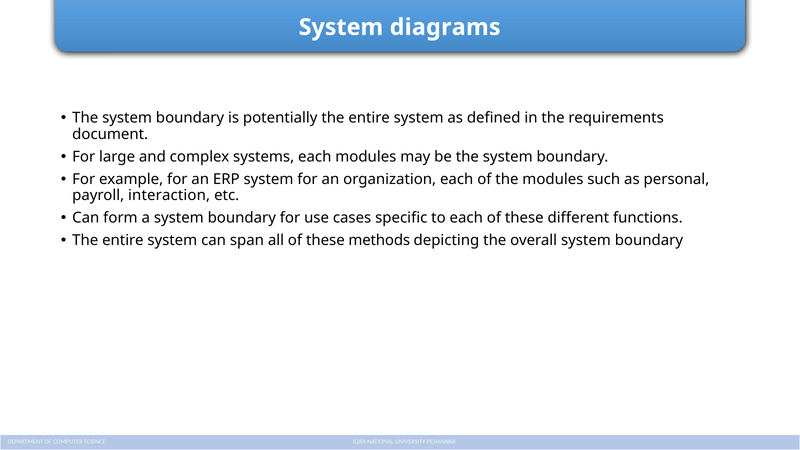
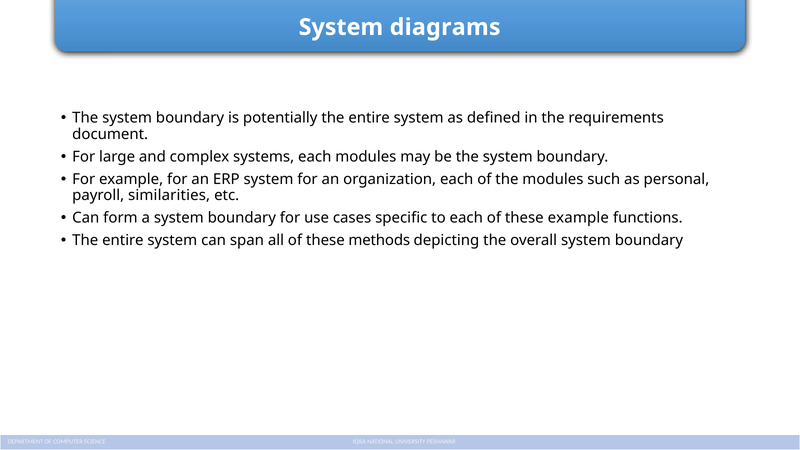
interaction: interaction -> similarities
these different: different -> example
